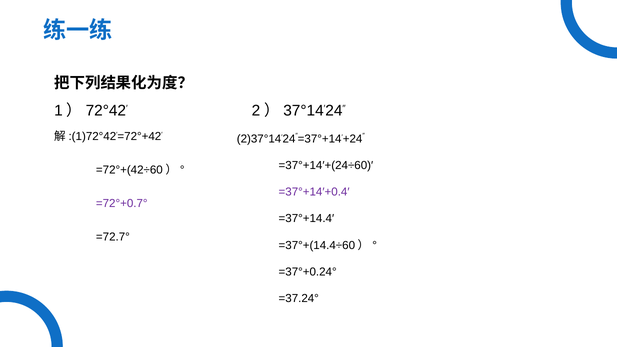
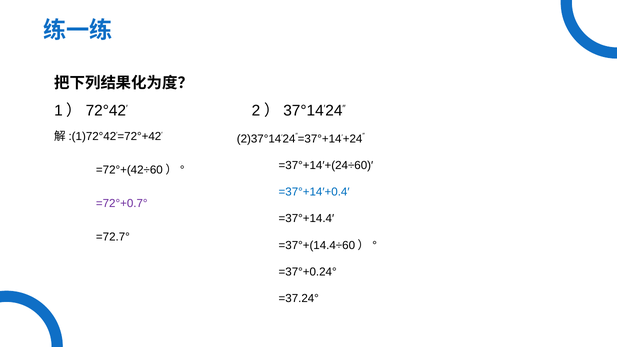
=37°+14′+0.4′ colour: purple -> blue
